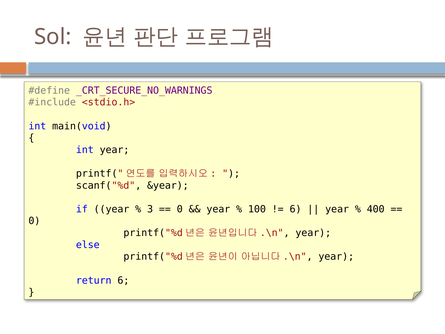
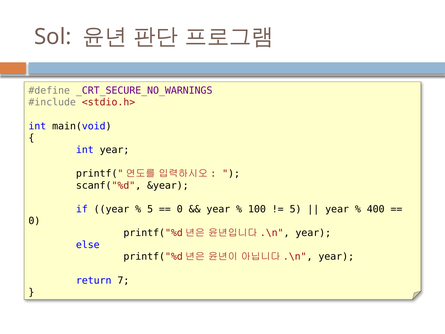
3 at (150, 209): 3 -> 5
6 at (296, 209): 6 -> 5
return 6: 6 -> 7
